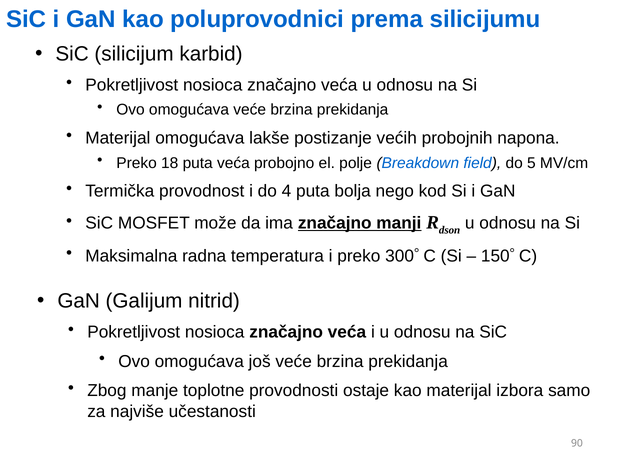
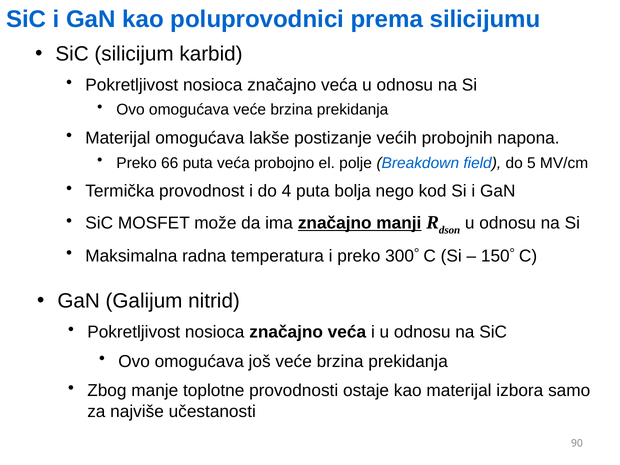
18: 18 -> 66
